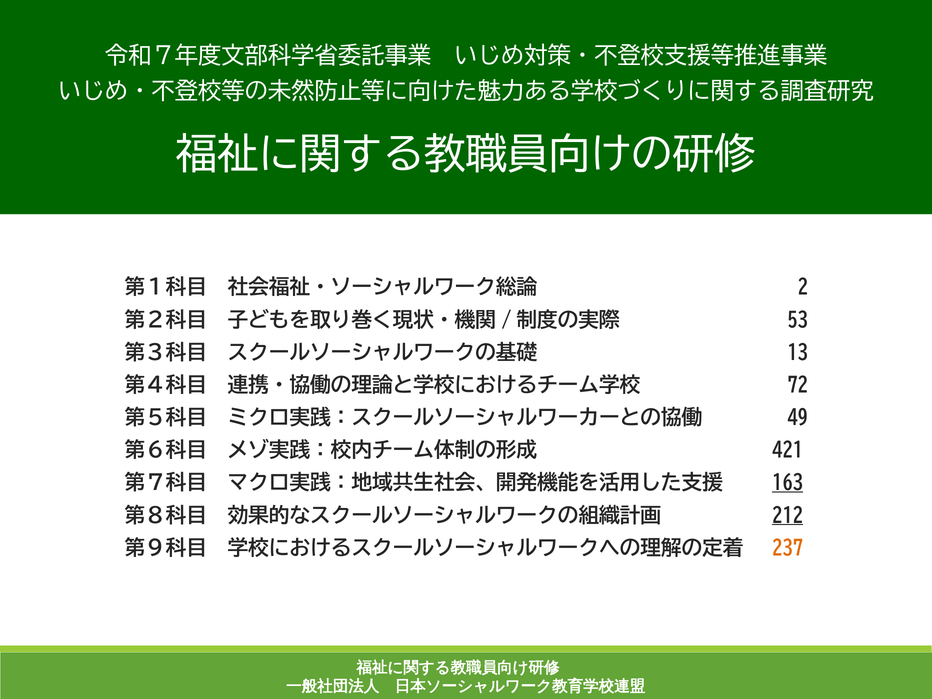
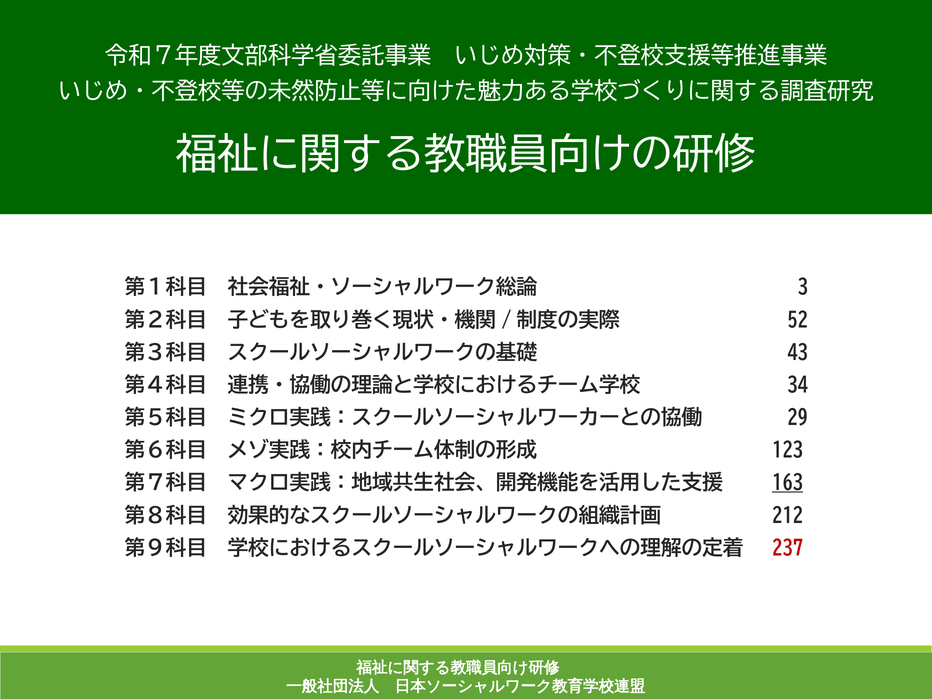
2: 2 -> 3
53: 53 -> 52
13: 13 -> 43
72: 72 -> 34
49: 49 -> 29
421: 421 -> 123
212 underline: present -> none
237 colour: orange -> red
